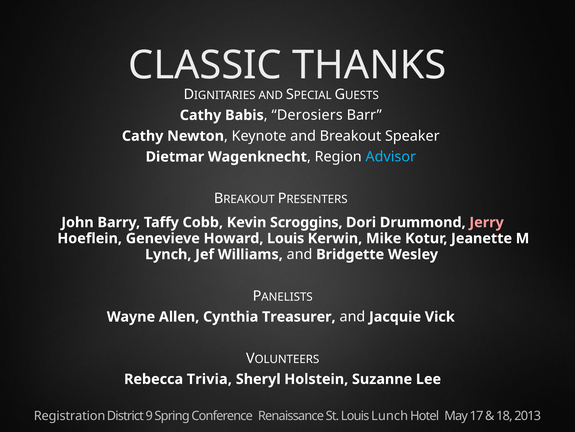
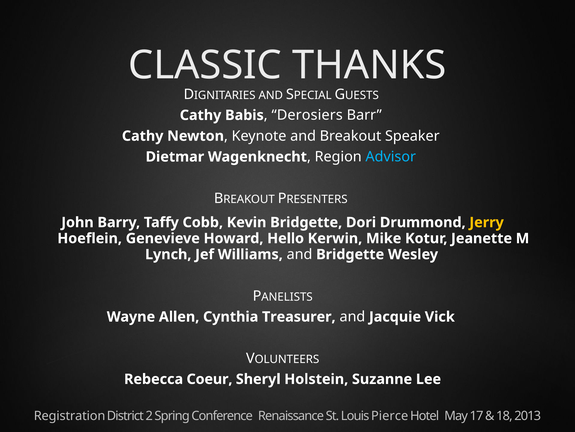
Kevin Scroggins: Scroggins -> Bridgette
Jerry colour: pink -> yellow
Howard Louis: Louis -> Hello
Trivia: Trivia -> Coeur
9: 9 -> 2
Lunch: Lunch -> Pierce
